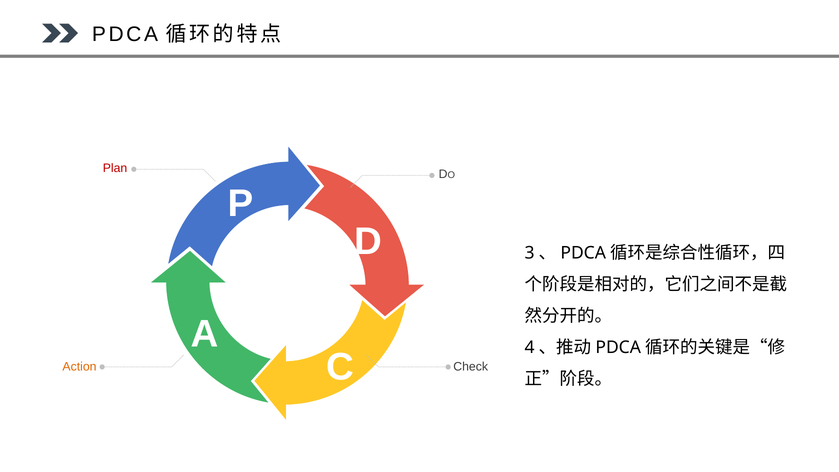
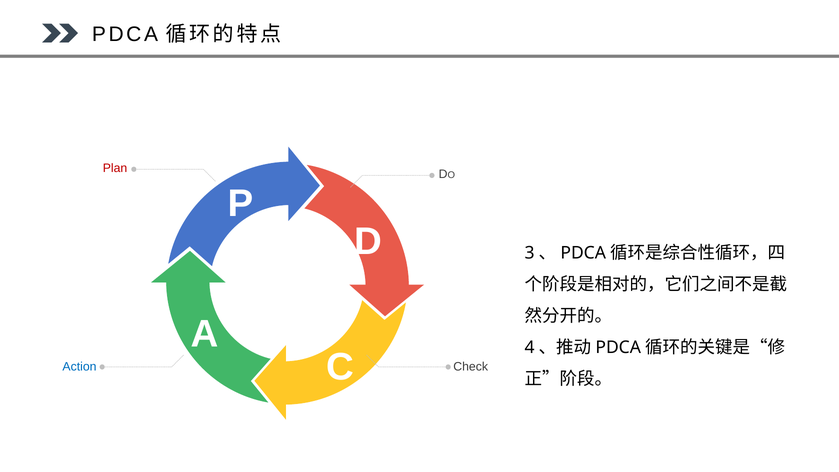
Action colour: orange -> blue
